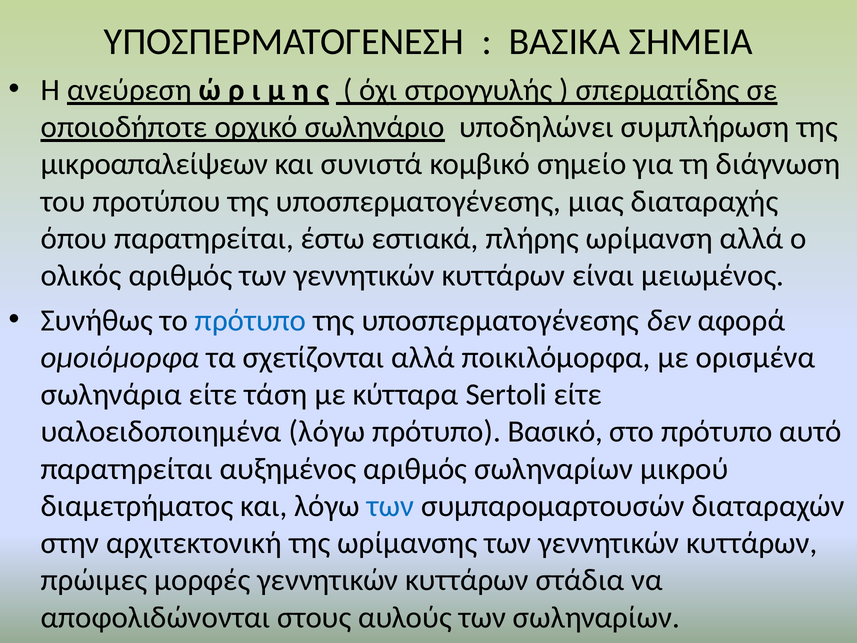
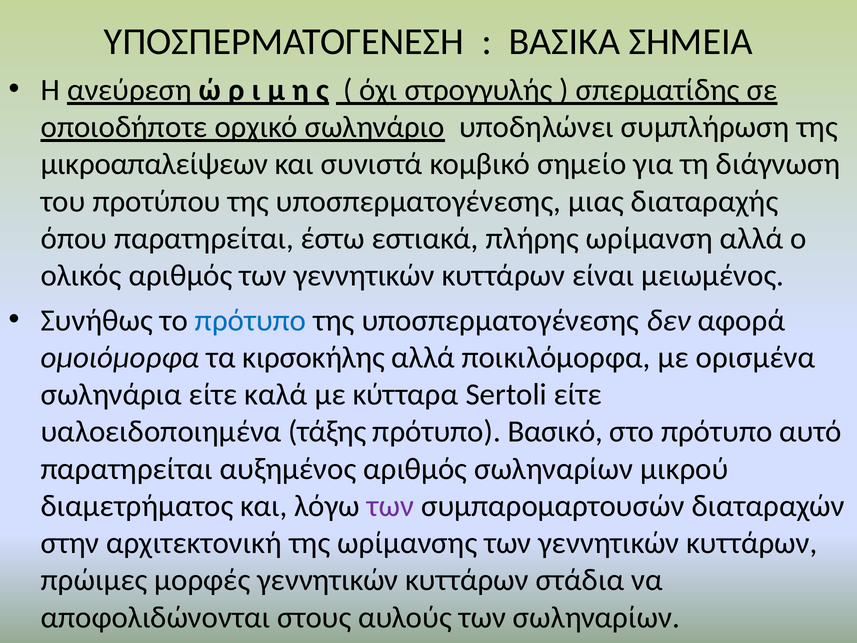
σχετίζονται: σχετίζονται -> κιρσοκήλης
τάση: τάση -> καλά
υαλοειδοποιημένα λόγω: λόγω -> τάξης
των at (391, 506) colour: blue -> purple
